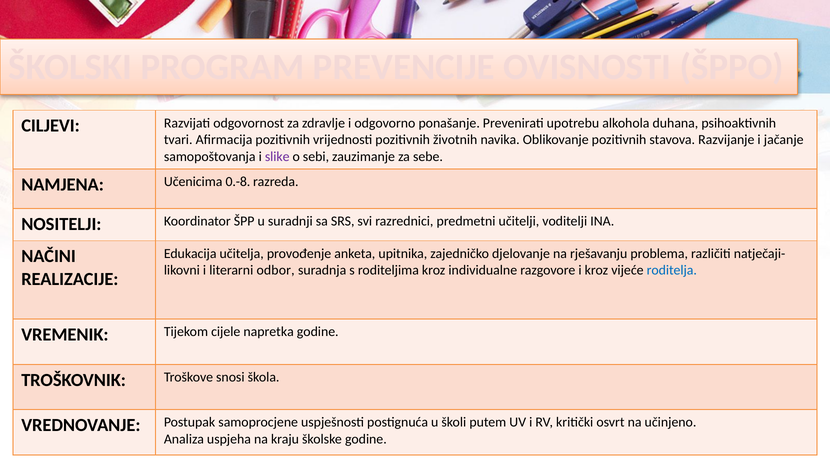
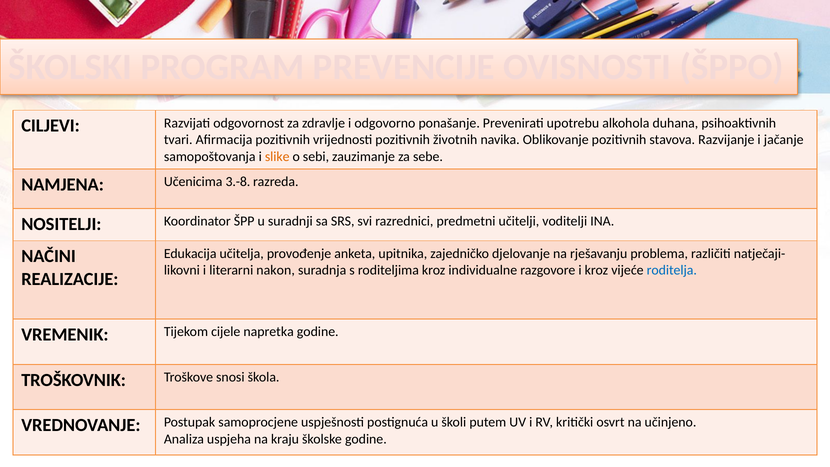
slike colour: purple -> orange
0.-8: 0.-8 -> 3.-8
odbor: odbor -> nakon
